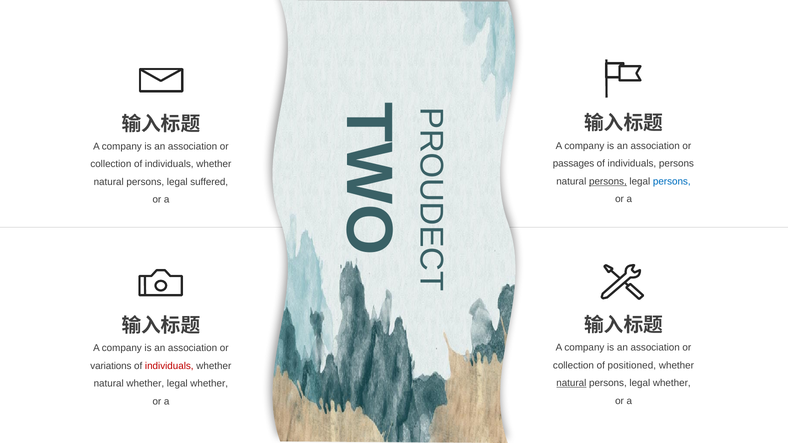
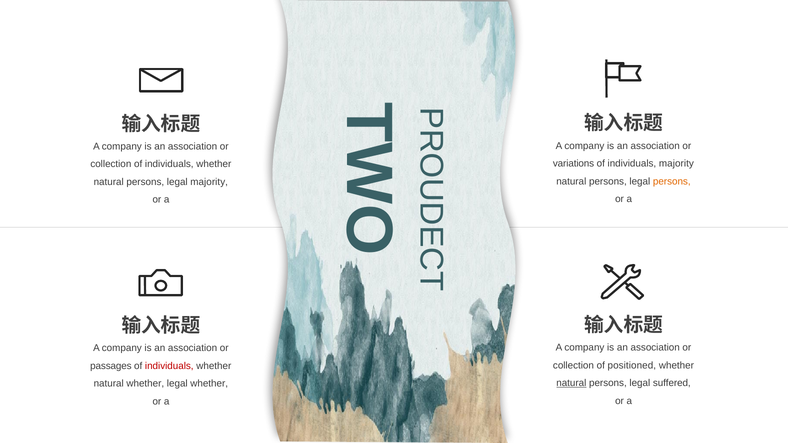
passages: passages -> variations
individuals persons: persons -> majority
persons at (608, 181) underline: present -> none
persons at (672, 181) colour: blue -> orange
legal suffered: suffered -> majority
variations: variations -> passages
persons legal whether: whether -> suffered
